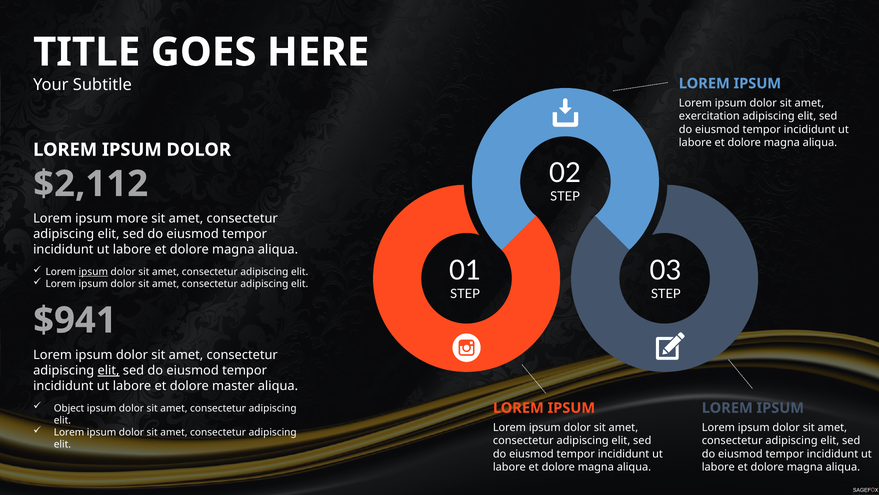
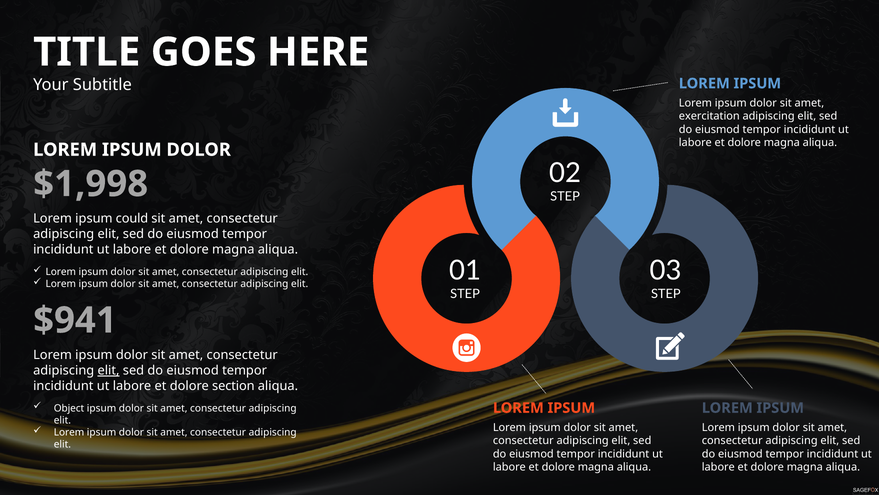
$2,112: $2,112 -> $1,998
more: more -> could
ipsum at (93, 271) underline: present -> none
master: master -> section
